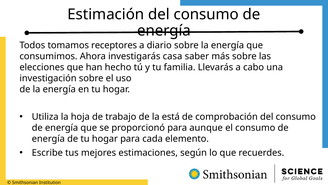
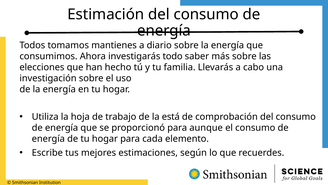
receptores: receptores -> mantienes
casa: casa -> todo
